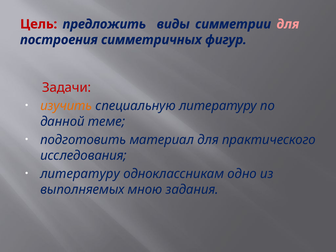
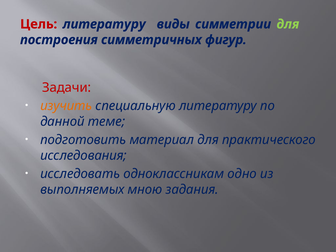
Цель предложить: предложить -> литературу
для at (288, 24) colour: pink -> light green
литературу at (80, 174): литературу -> исследовать
